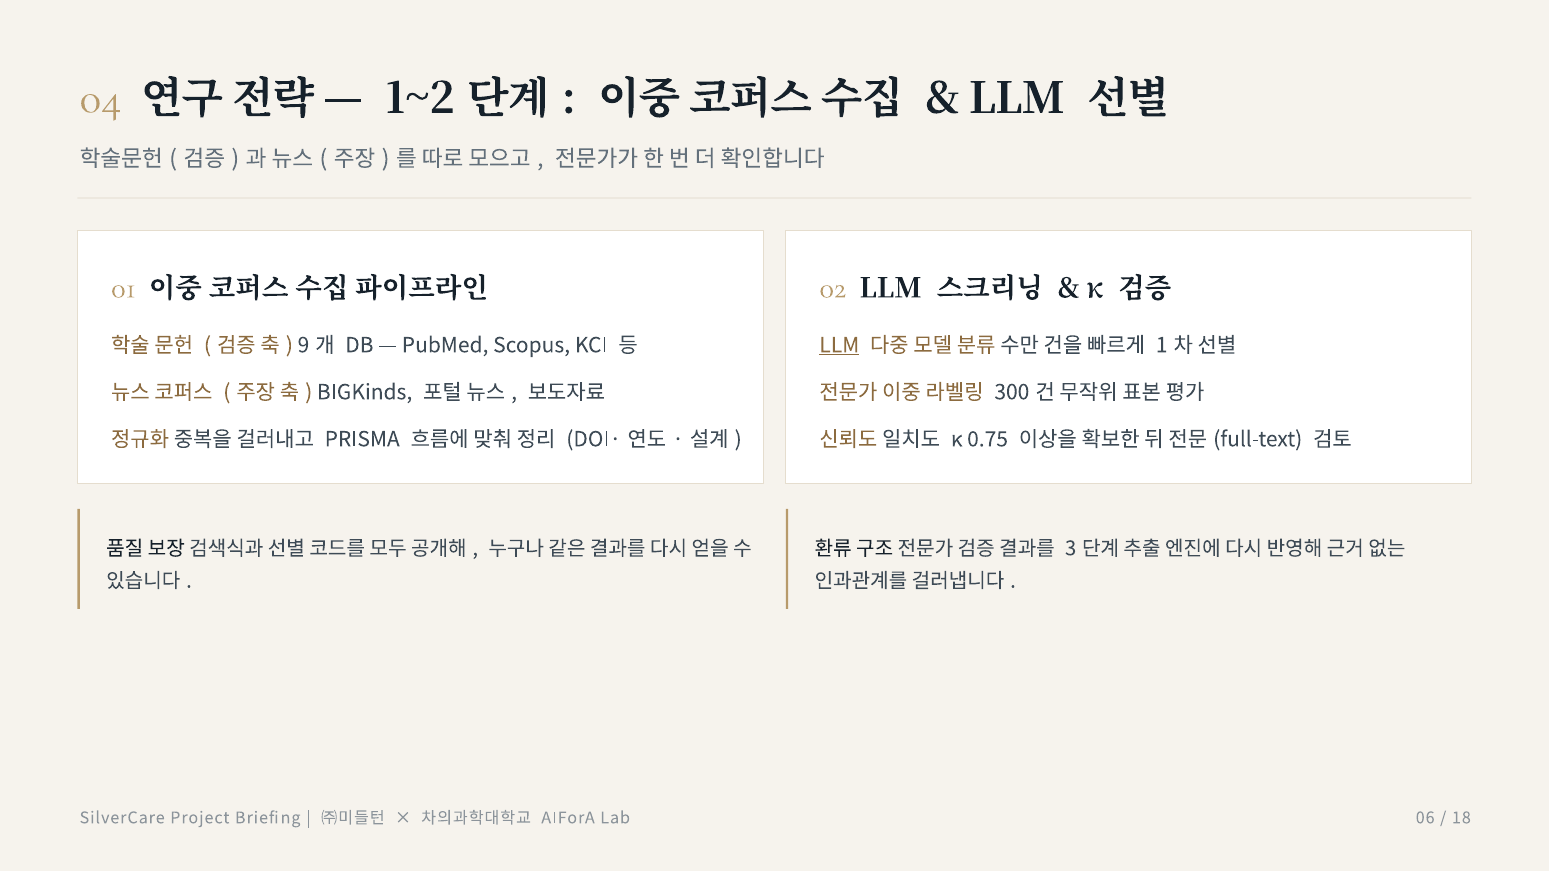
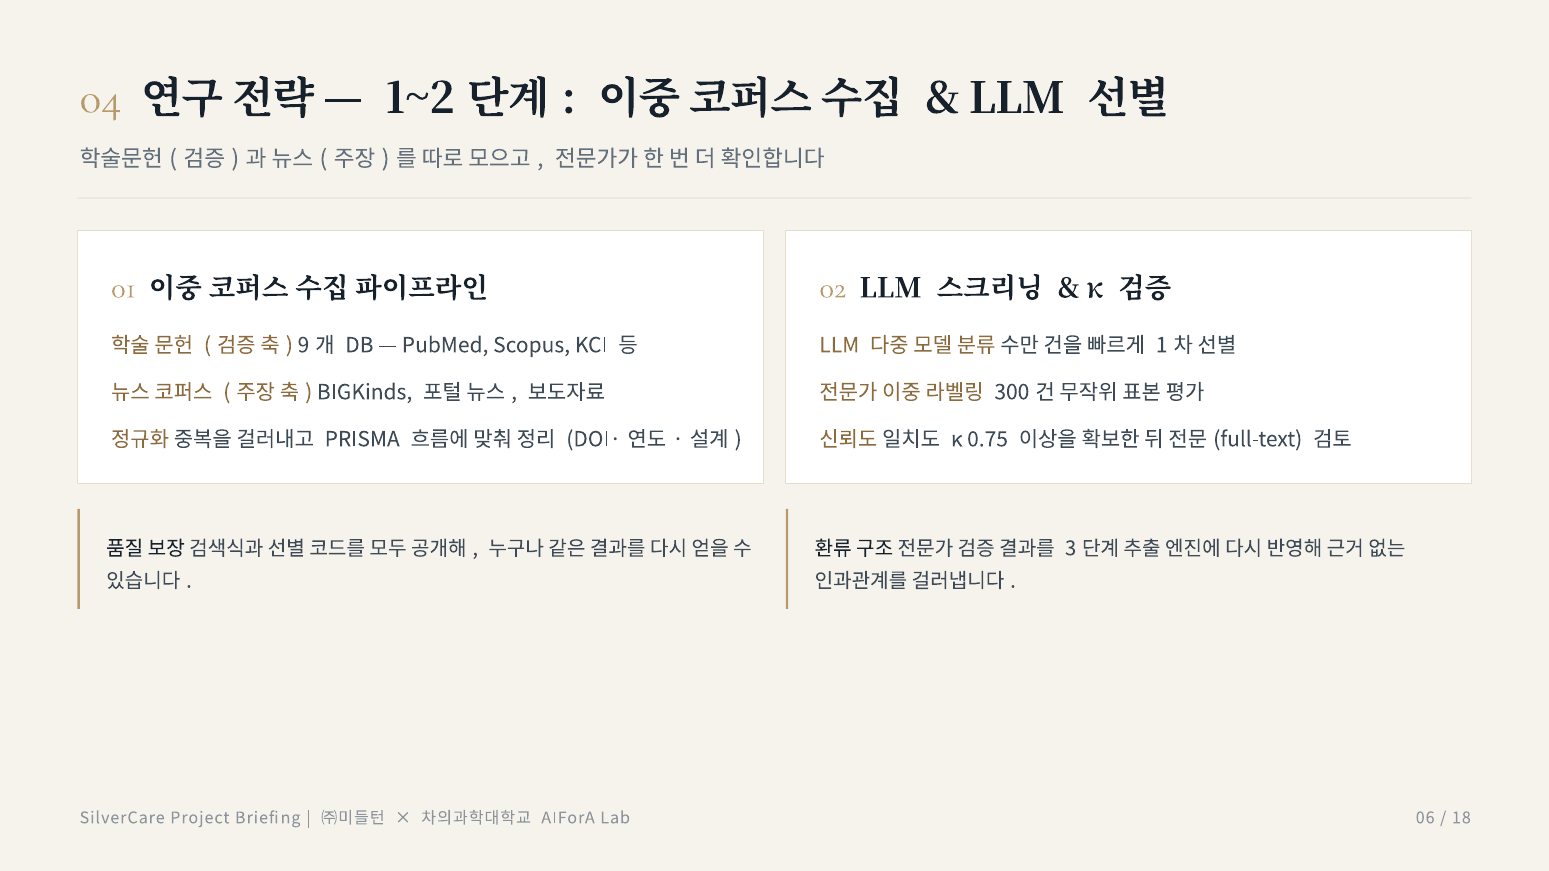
LLM at (839, 346) underline: present -> none
